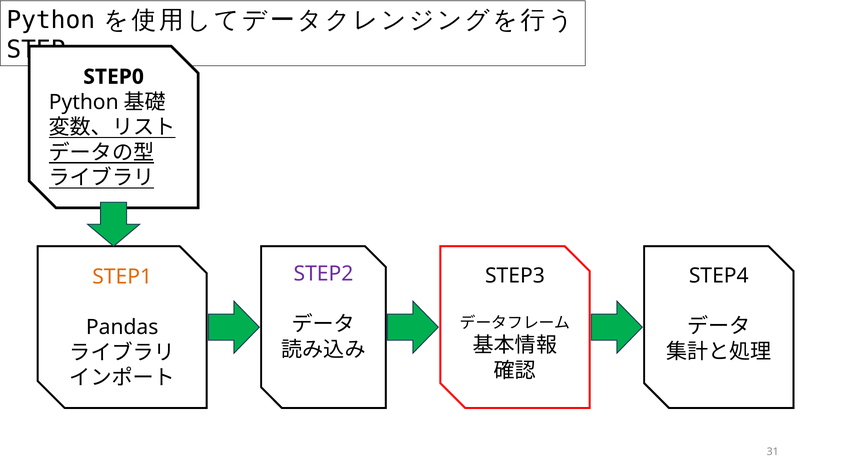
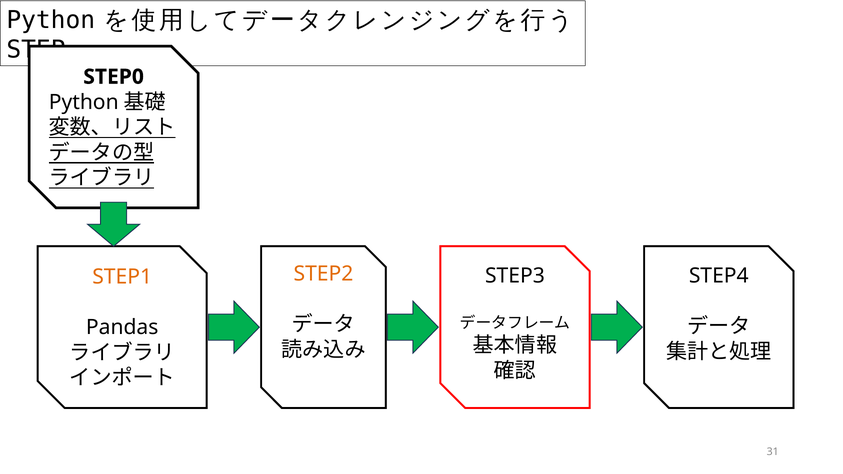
STEP2 colour: purple -> orange
